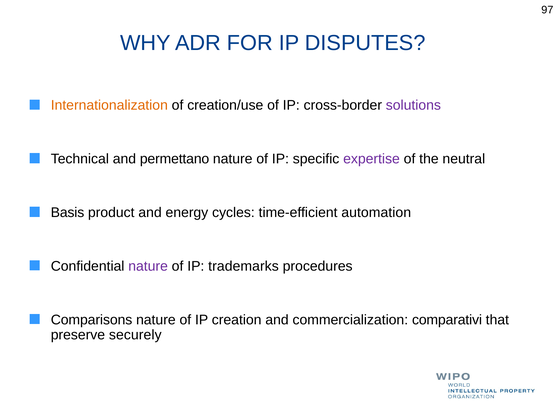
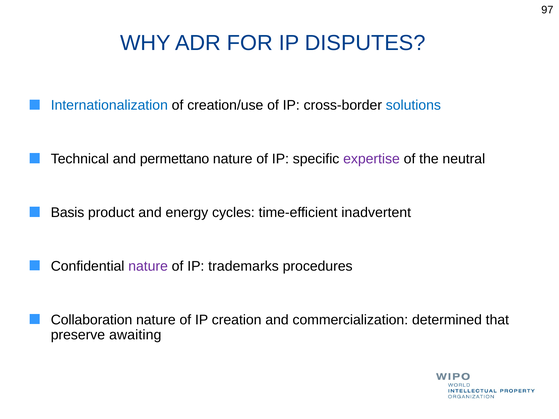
Internationalization colour: orange -> blue
solutions colour: purple -> blue
automation: automation -> inadvertent
Comparisons: Comparisons -> Collaboration
comparativi: comparativi -> determined
securely: securely -> awaiting
